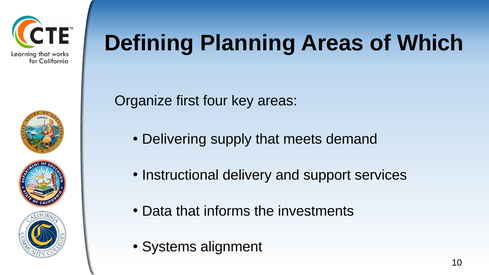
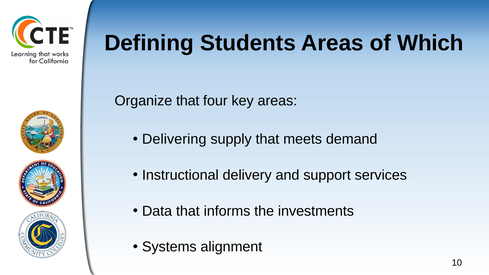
Planning: Planning -> Students
Organize first: first -> that
